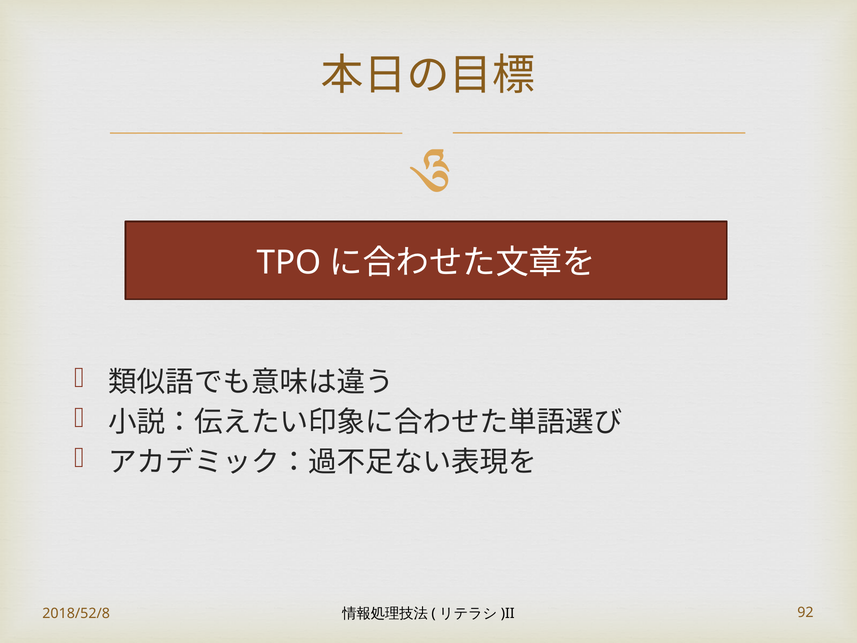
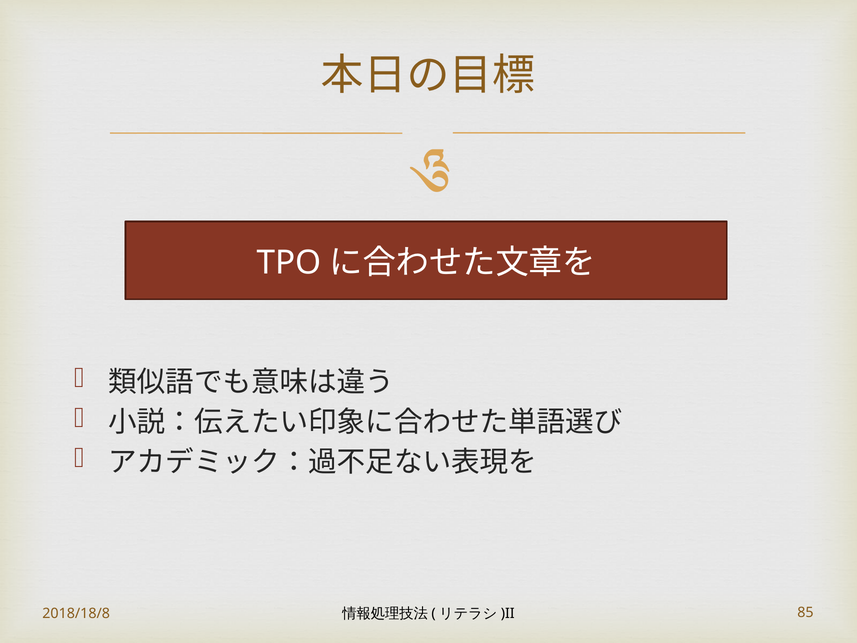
2018/52/8: 2018/52/8 -> 2018/18/8
92: 92 -> 85
